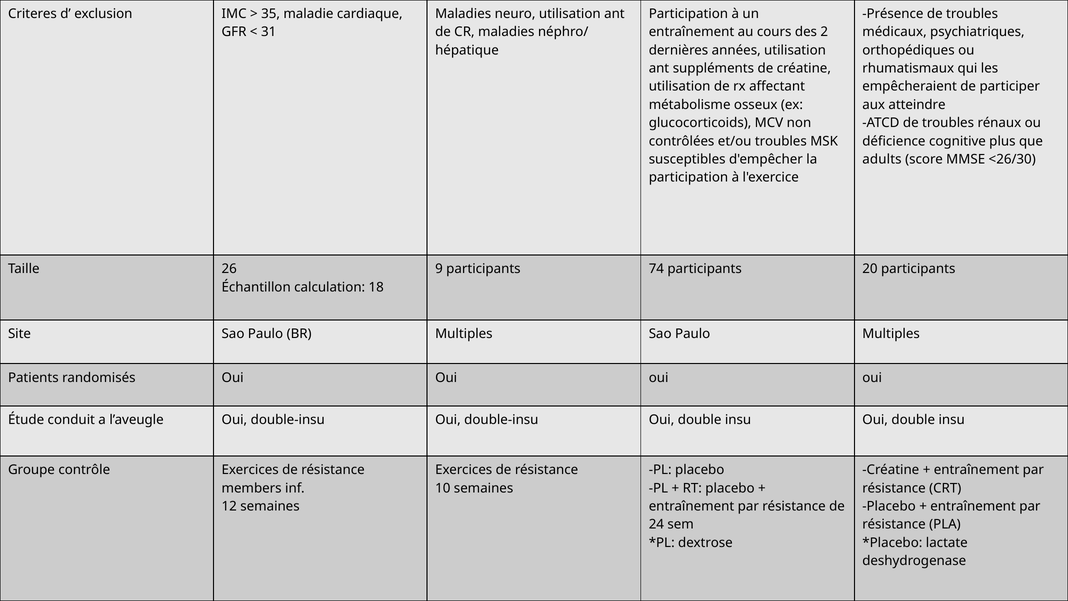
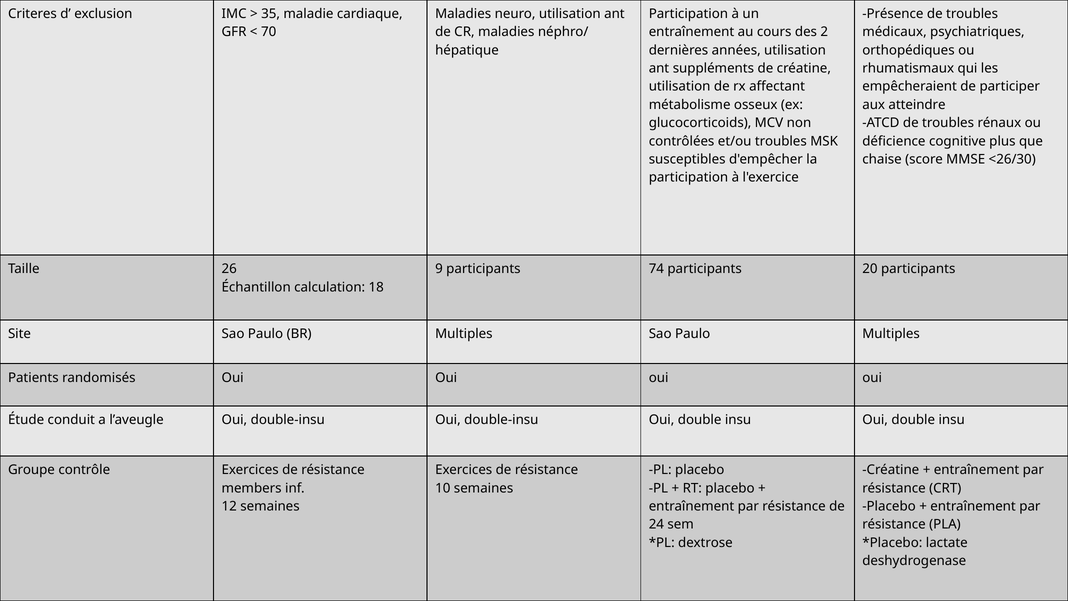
31: 31 -> 70
adults: adults -> chaise
